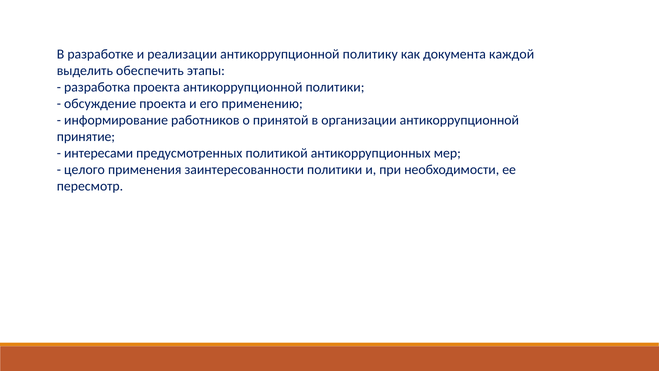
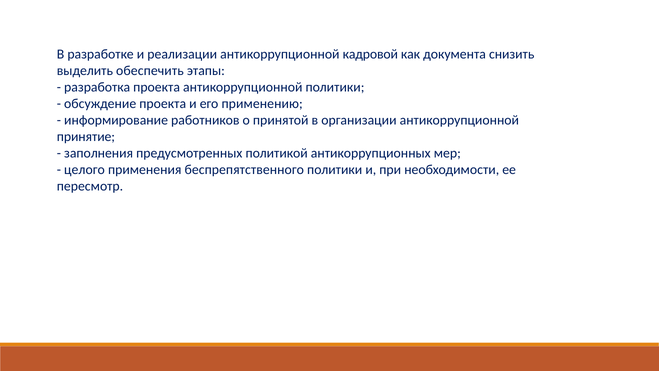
политику: политику -> кадровой
каждой: каждой -> снизить
интересами: интересами -> заполнения
заинтересованности: заинтересованности -> беспрепятственного
